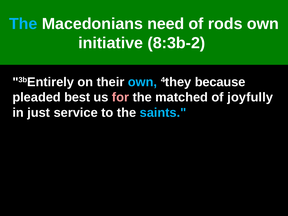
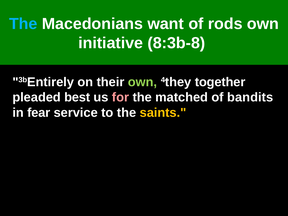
need: need -> want
8:3b-2: 8:3b-2 -> 8:3b-8
own at (143, 82) colour: light blue -> light green
because: because -> together
joyfully: joyfully -> bandits
just: just -> fear
saints colour: light blue -> yellow
